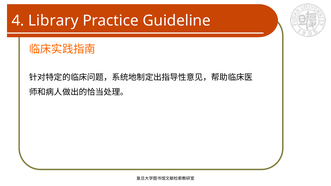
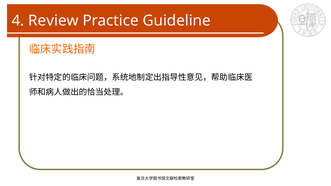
Library: Library -> Review
